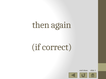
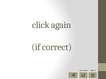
then: then -> click
